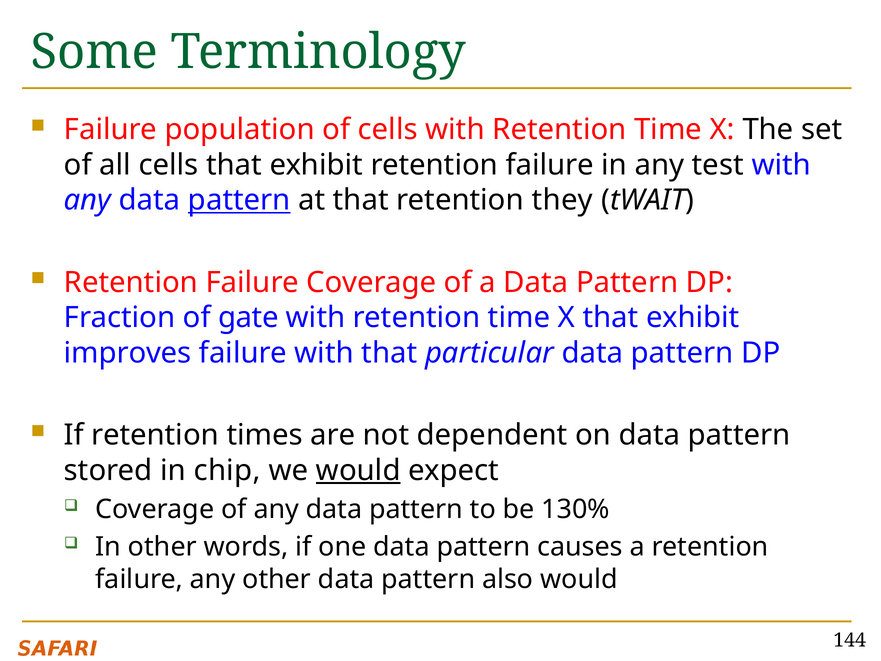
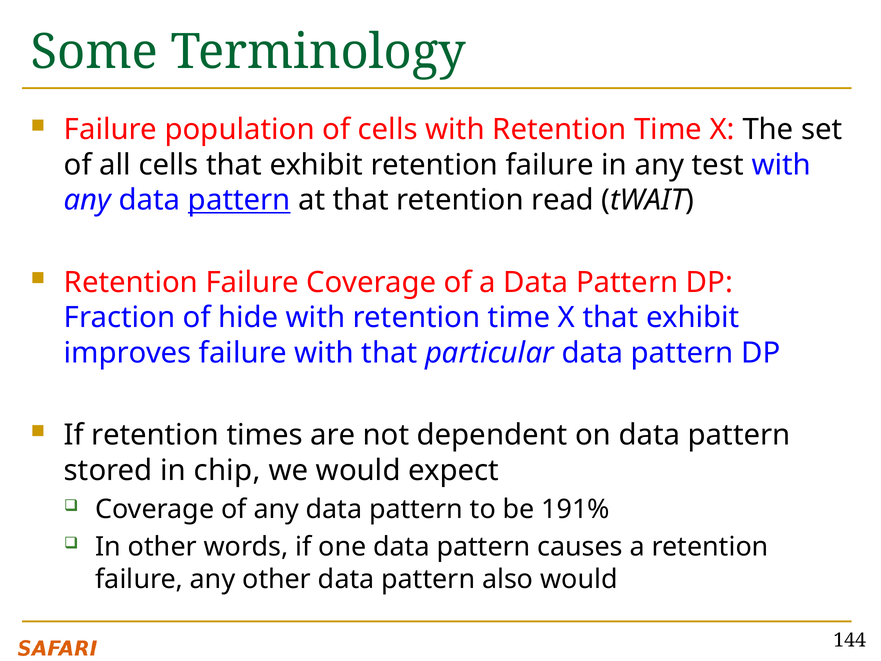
they: they -> read
gate: gate -> hide
would at (358, 470) underline: present -> none
130%: 130% -> 191%
